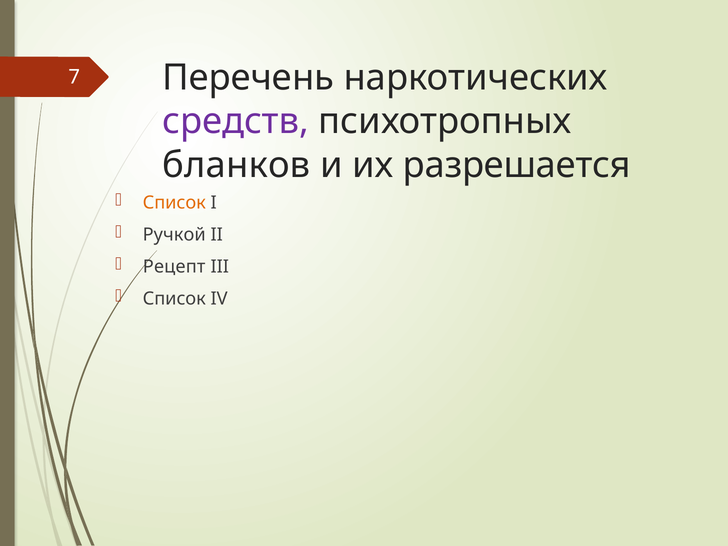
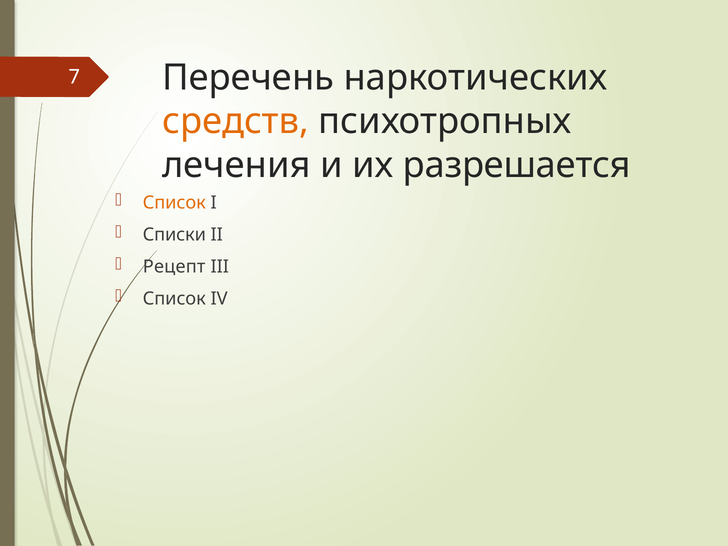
средств colour: purple -> orange
бланков: бланков -> лечения
Ручкой: Ручкой -> Списки
